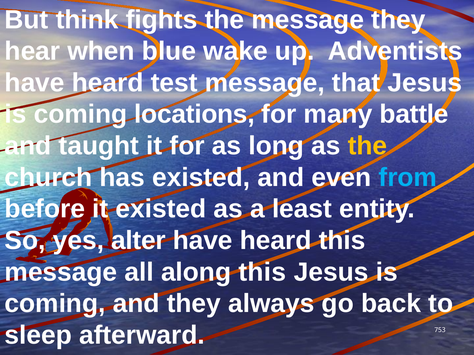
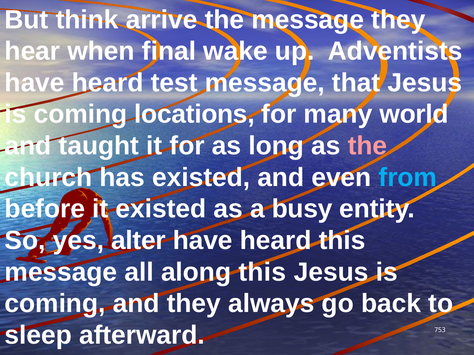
fights: fights -> arrive
blue: blue -> final
battle: battle -> world
the at (368, 146) colour: yellow -> pink
least: least -> busy
